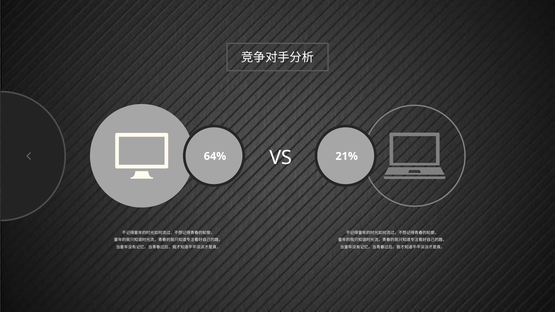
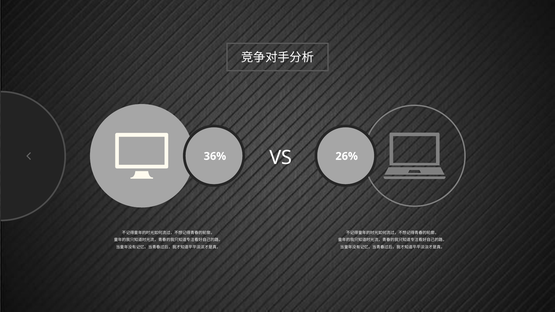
64%: 64% -> 36%
21%: 21% -> 26%
